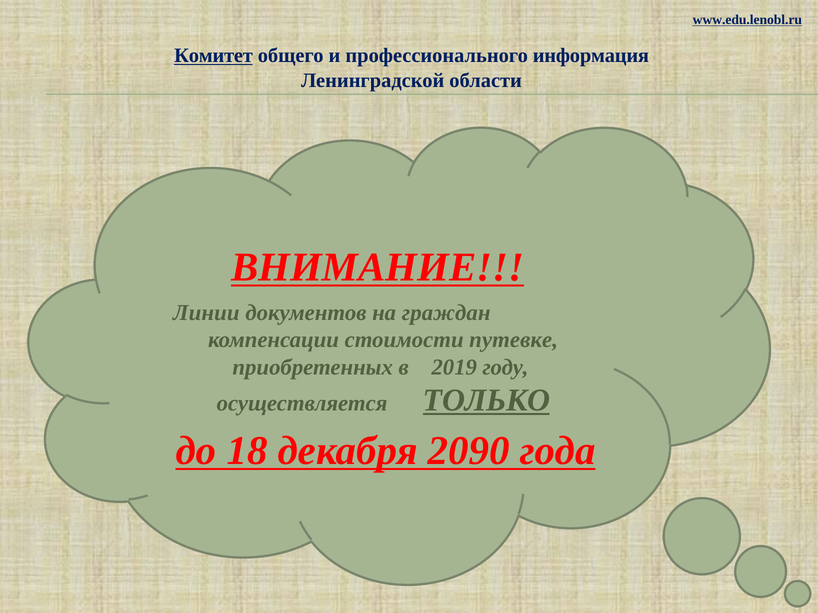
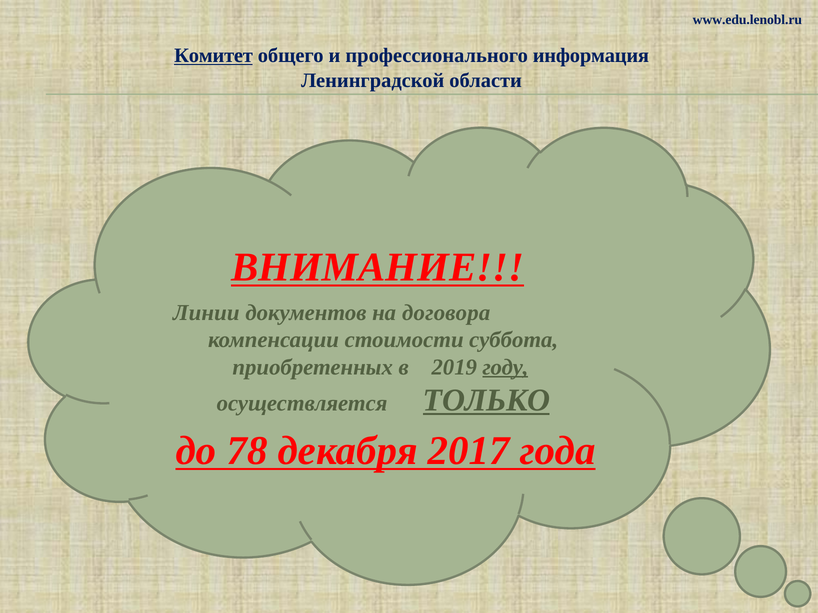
www.edu.lenobl.ru underline: present -> none
граждан: граждан -> договора
путевке: путевке -> суббота
году underline: none -> present
18: 18 -> 78
2090: 2090 -> 2017
